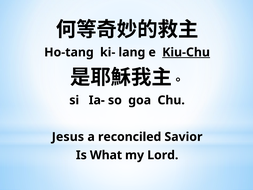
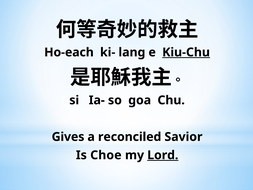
Ho-tang: Ho-tang -> Ho-each
Jesus: Jesus -> Gives
What: What -> Choe
Lord underline: none -> present
